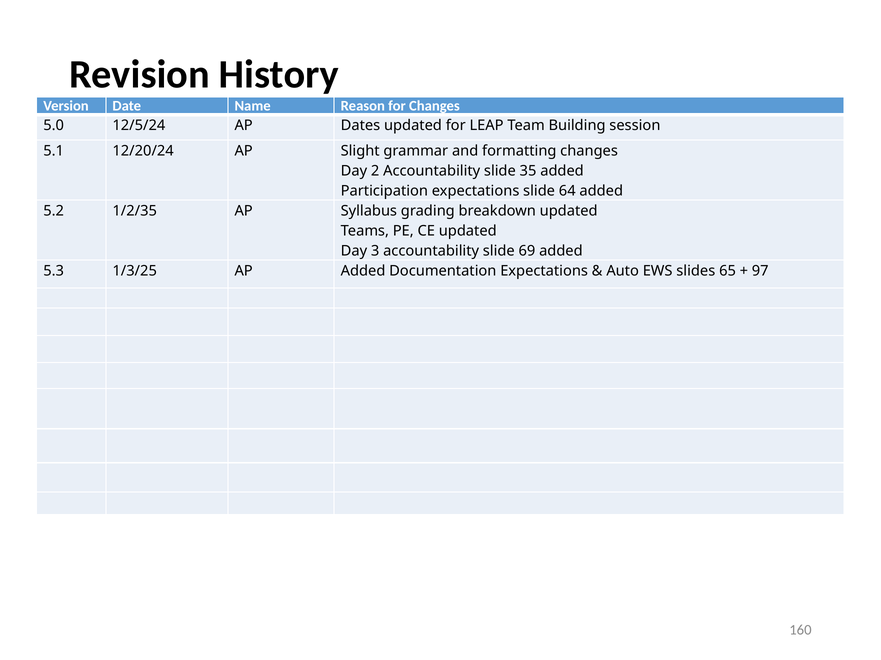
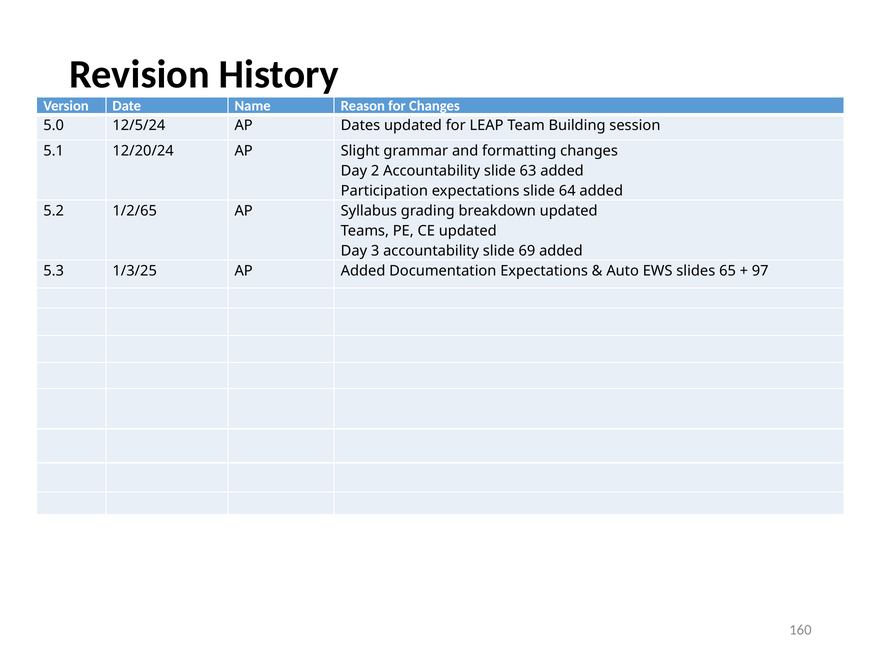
35: 35 -> 63
1/2/35: 1/2/35 -> 1/2/65
